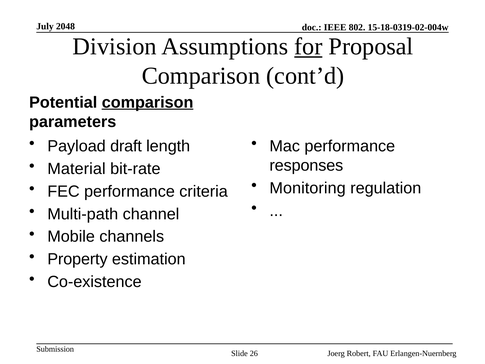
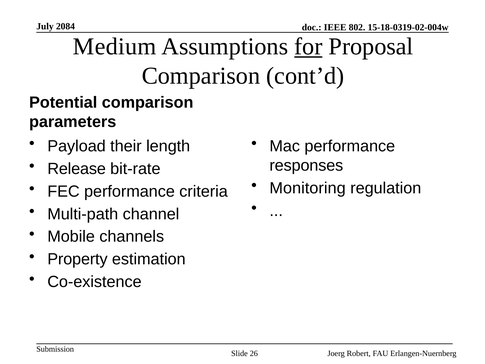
2048: 2048 -> 2084
Division: Division -> Medium
comparison at (148, 102) underline: present -> none
draft: draft -> their
Material: Material -> Release
